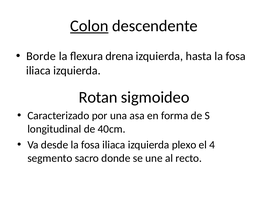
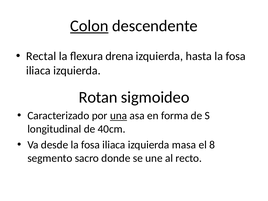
Borde: Borde -> Rectal
una underline: none -> present
plexo: plexo -> masa
4: 4 -> 8
